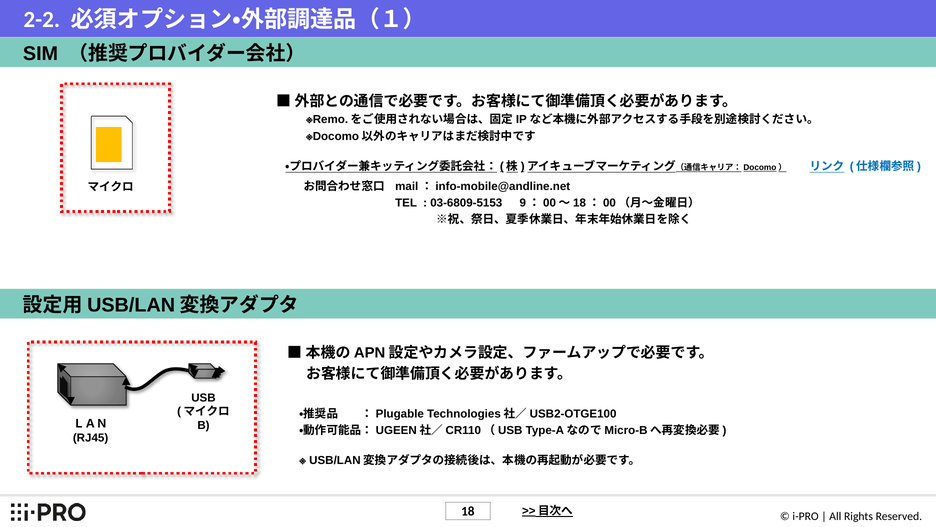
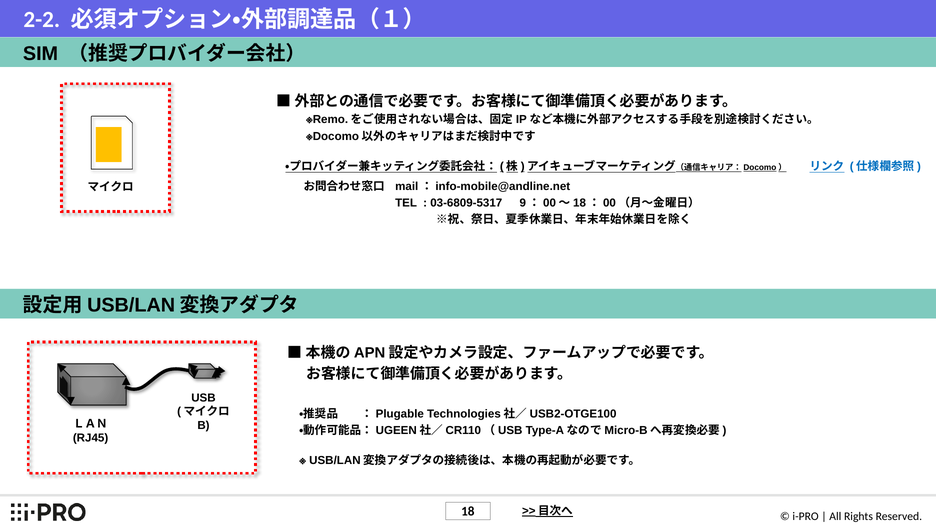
03-6809-5153: 03-6809-5153 -> 03-6809-5317
